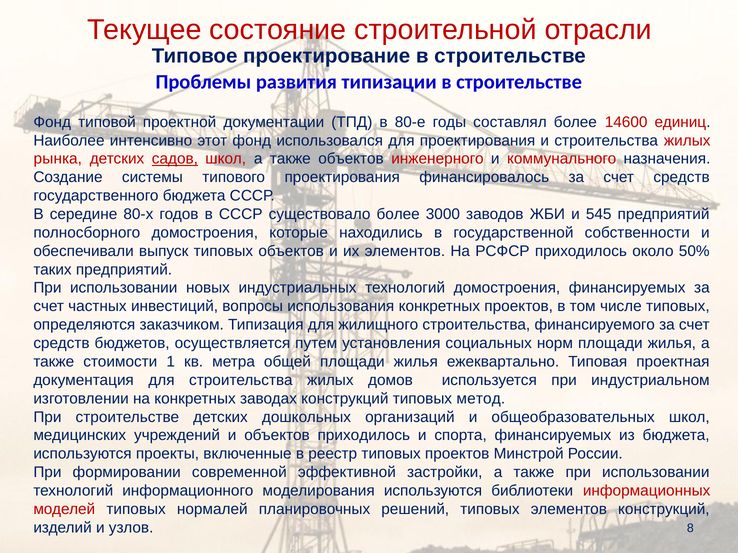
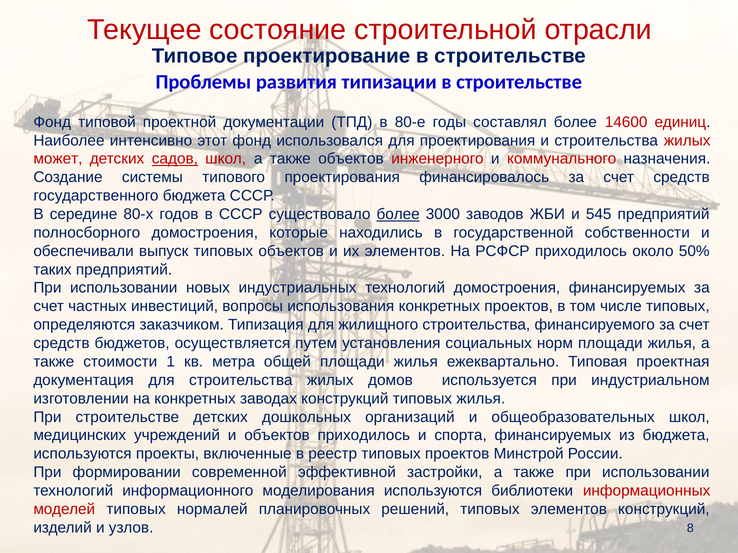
рынка: рынка -> может
более at (398, 214) underline: none -> present
типовых метод: метод -> жилья
